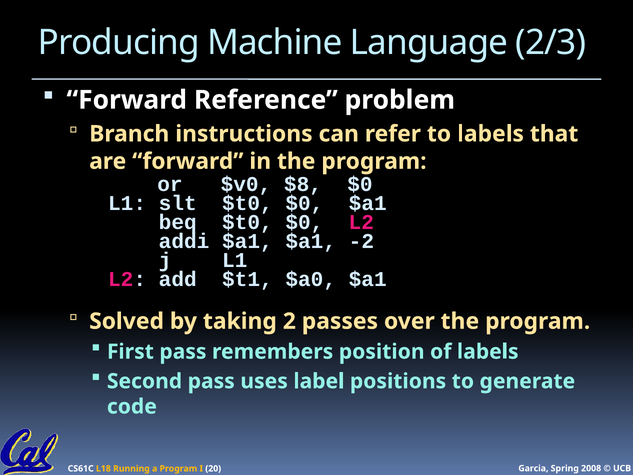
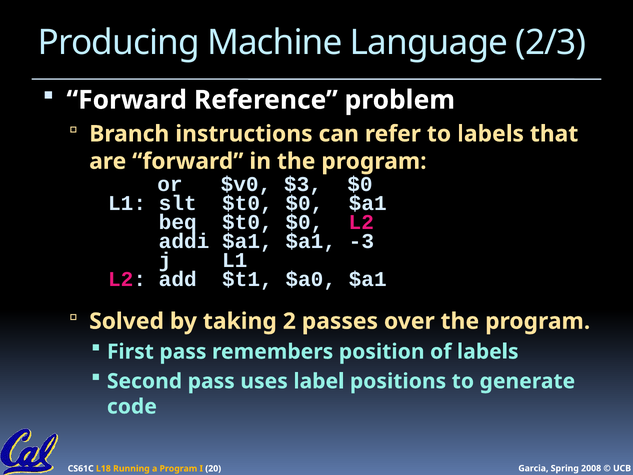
$8: $8 -> $3
-2: -2 -> -3
